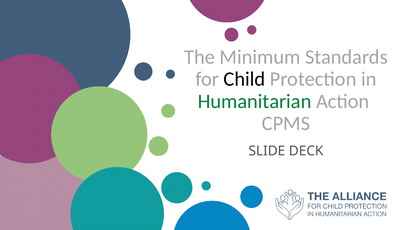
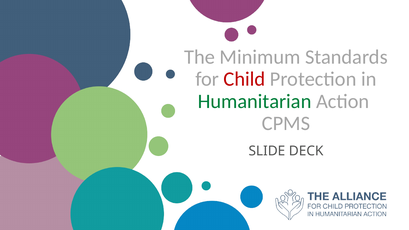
Child colour: black -> red
